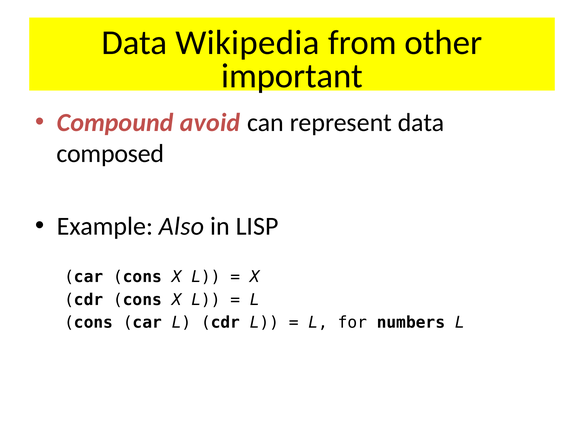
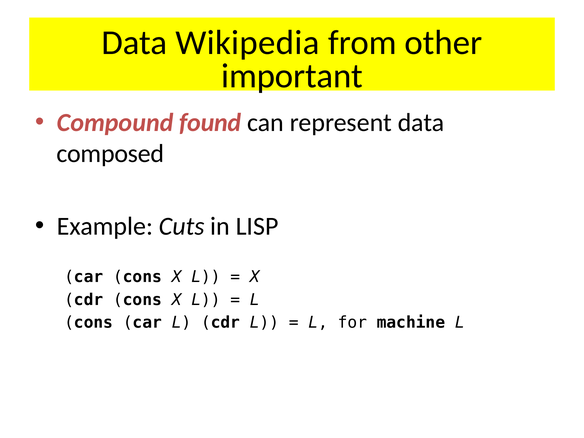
avoid: avoid -> found
Also: Also -> Cuts
numbers: numbers -> machine
